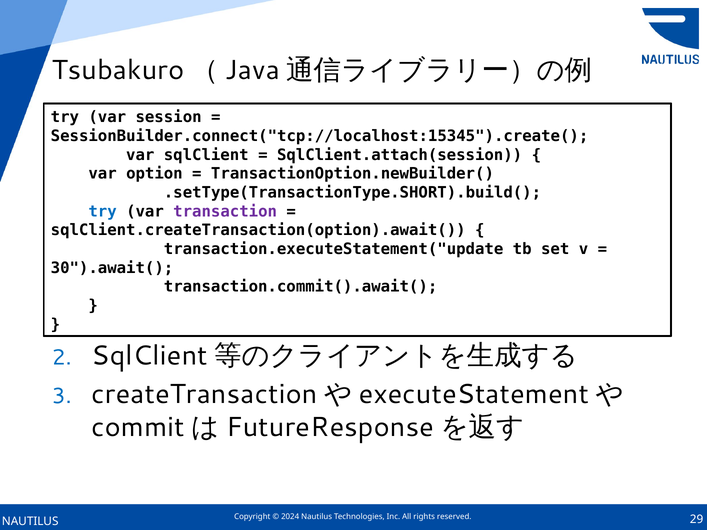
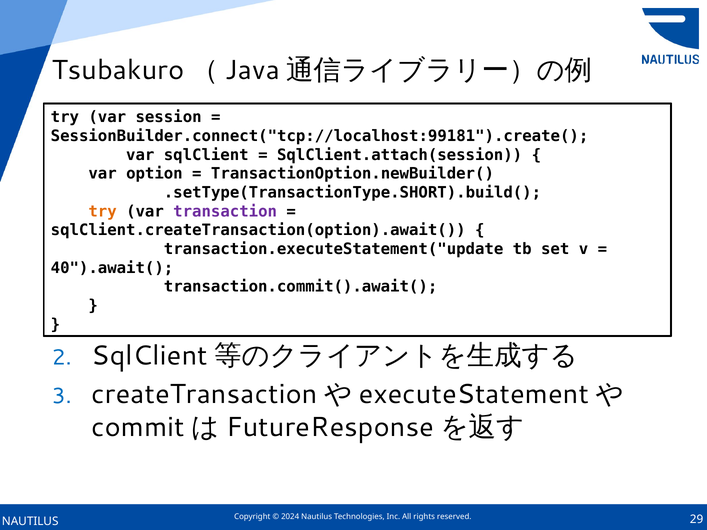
SessionBuilder.connect("tcp://localhost:15345").create(: SessionBuilder.connect("tcp://localhost:15345").create( -> SessionBuilder.connect("tcp://localhost:99181").create(
try at (103, 212) colour: blue -> orange
30").await(: 30").await( -> 40").await(
